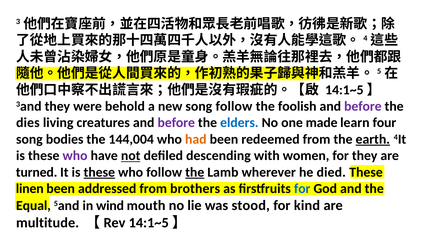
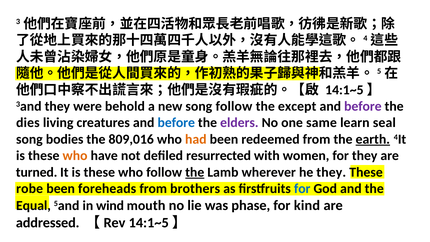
foolish: foolish -> except
before at (176, 123) colour: purple -> blue
elders colour: blue -> purple
made: made -> same
four: four -> seal
144,004: 144,004 -> 809,016
who at (75, 156) colour: purple -> orange
not underline: present -> none
descending: descending -> resurrected
these at (99, 172) underline: present -> none
he died: died -> they
linen: linen -> robe
addressed: addressed -> foreheads
stood: stood -> phase
multitude: multitude -> addressed
